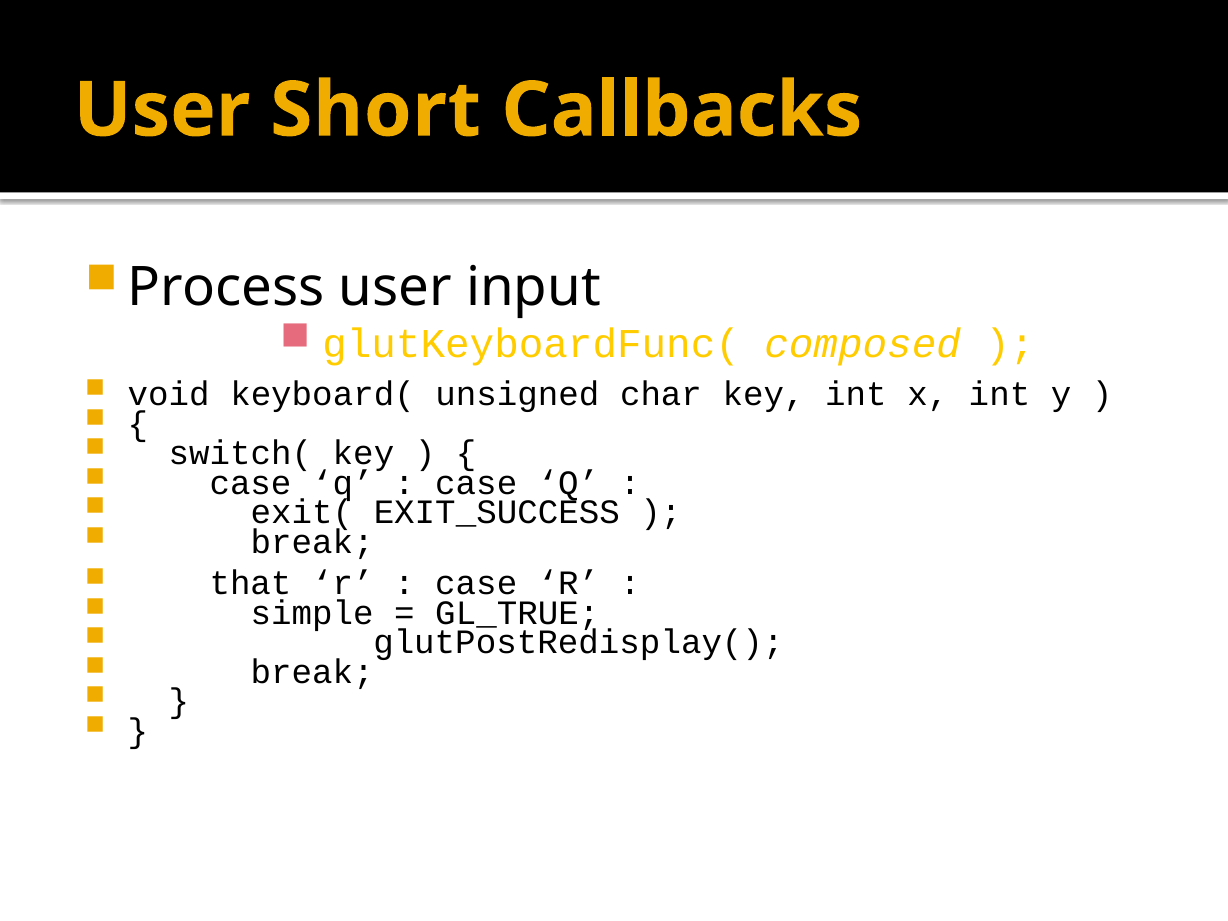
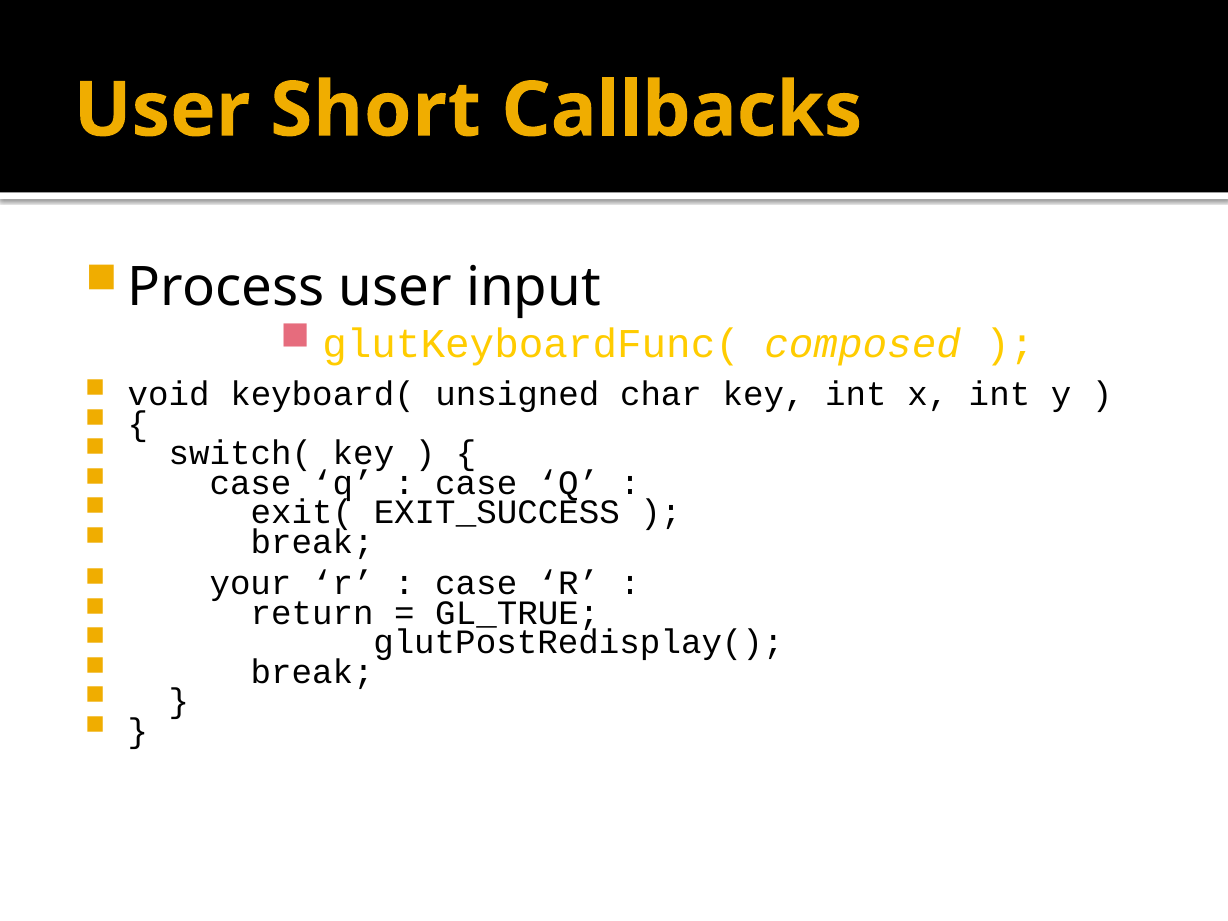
that: that -> your
simple: simple -> return
